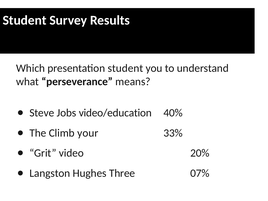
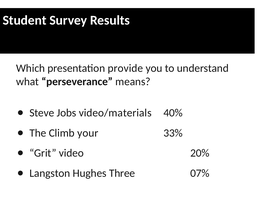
presentation student: student -> provide
video/education: video/education -> video/materials
